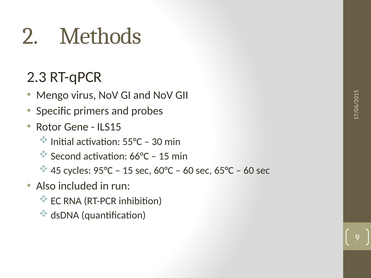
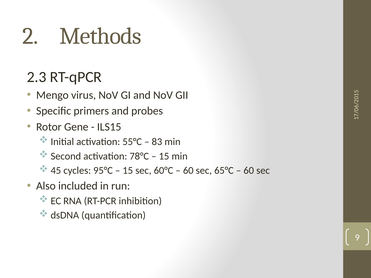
30: 30 -> 83
66°C: 66°C -> 78°C
